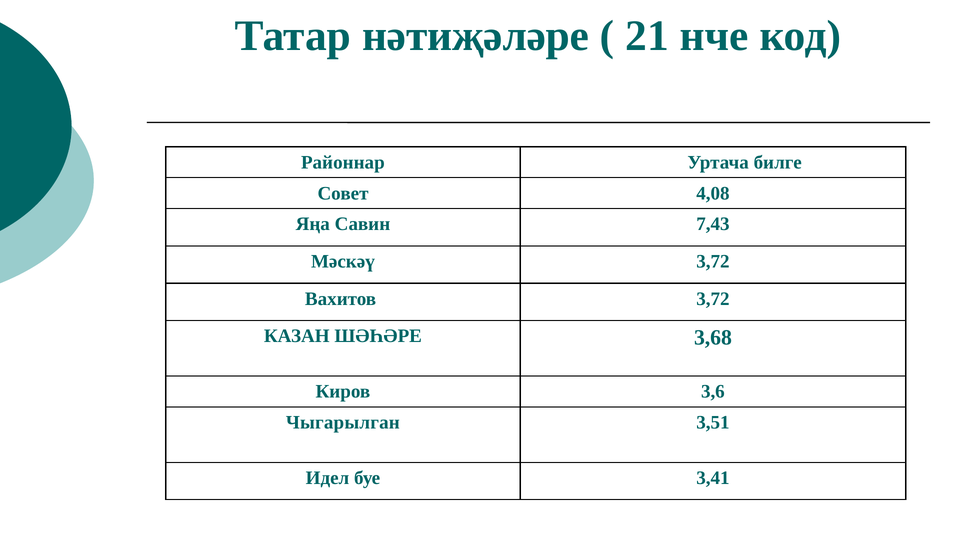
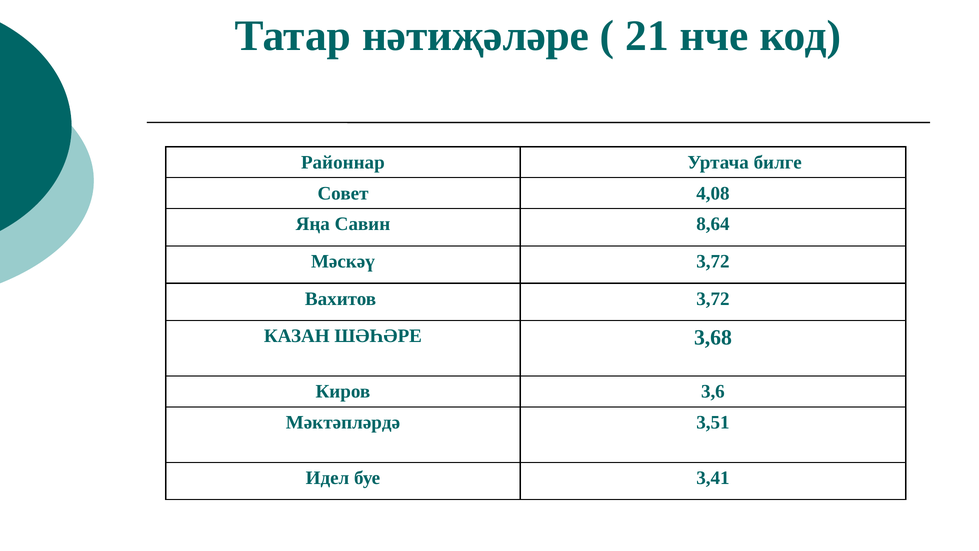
7,43: 7,43 -> 8,64
Чыгарылган: Чыгарылган -> Мәктәпләрдә
